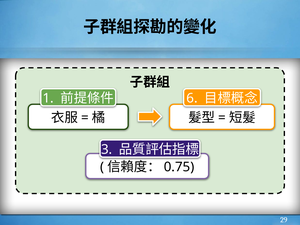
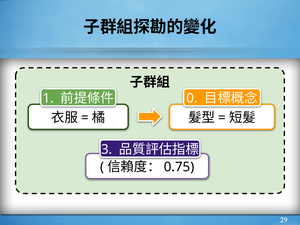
6: 6 -> 0
